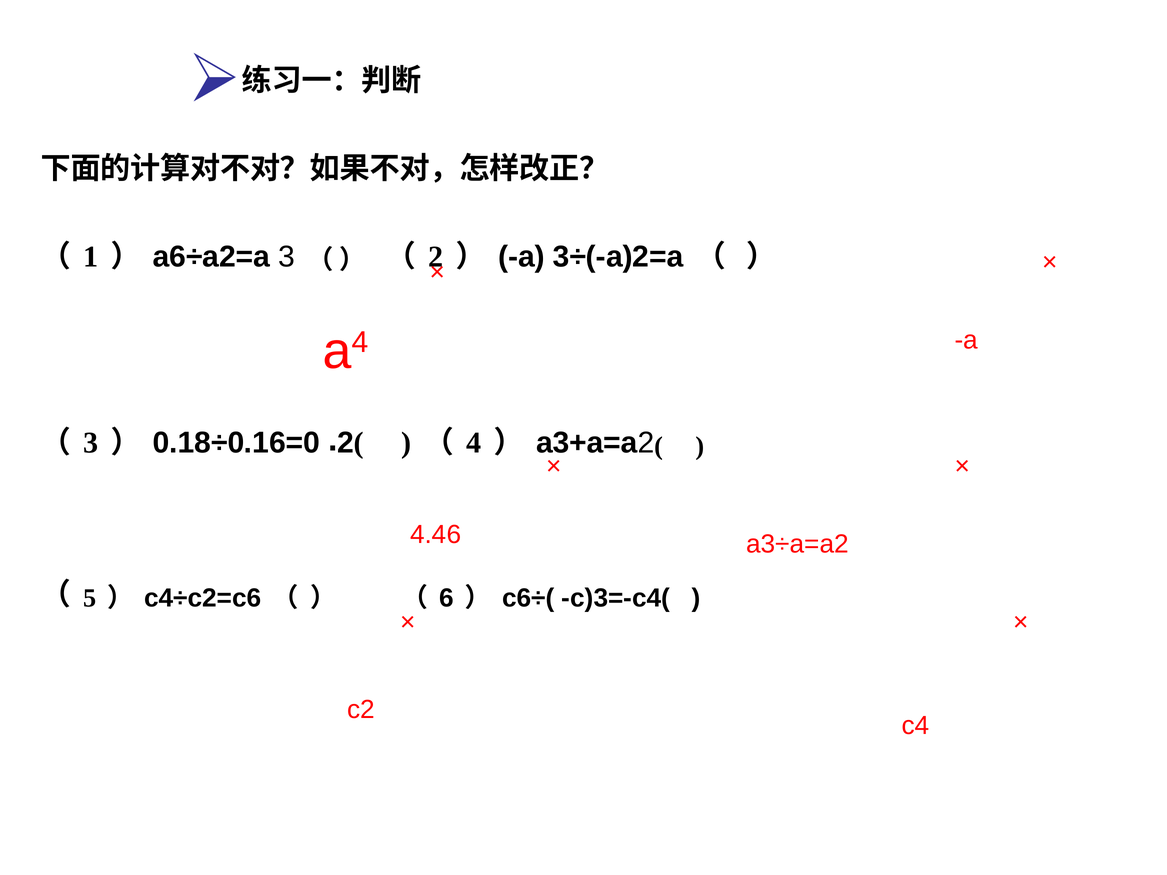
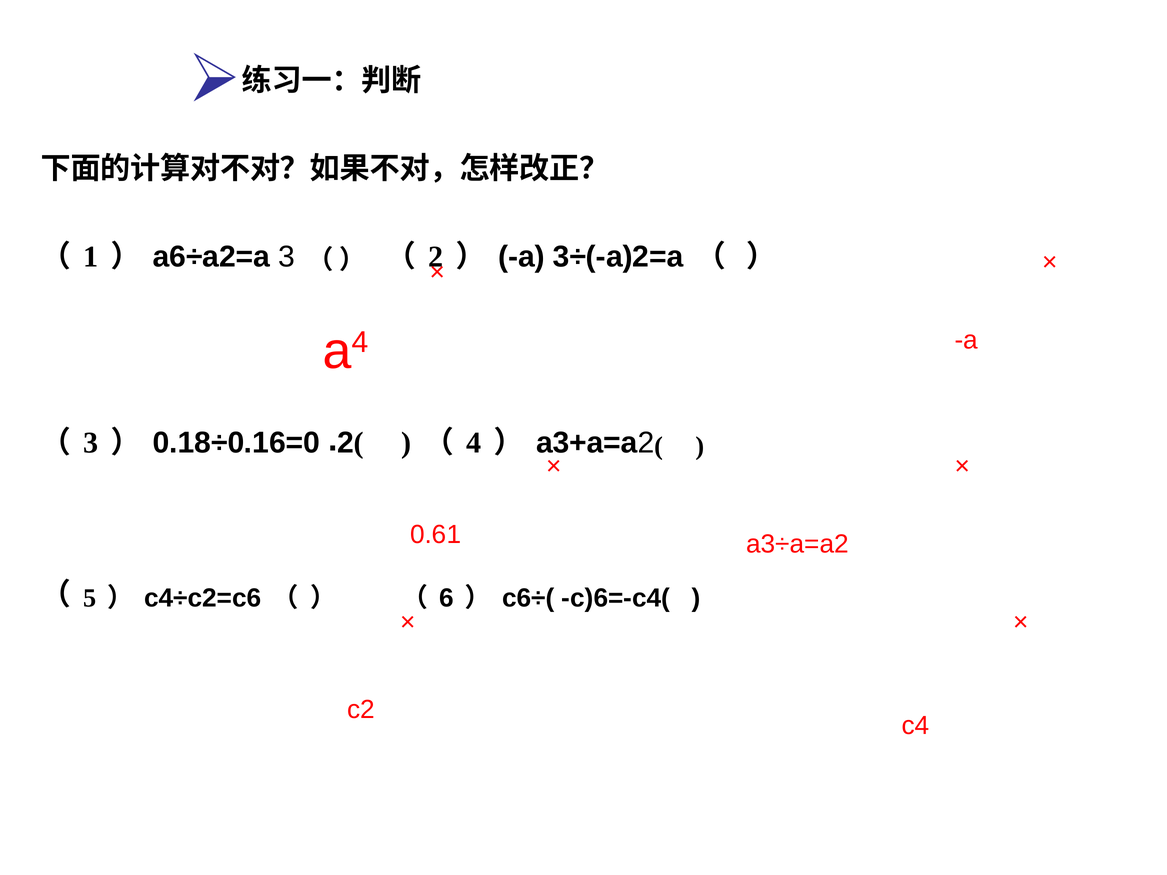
4.46: 4.46 -> 0.61
c)3=-c4(: c)3=-c4( -> c)6=-c4(
